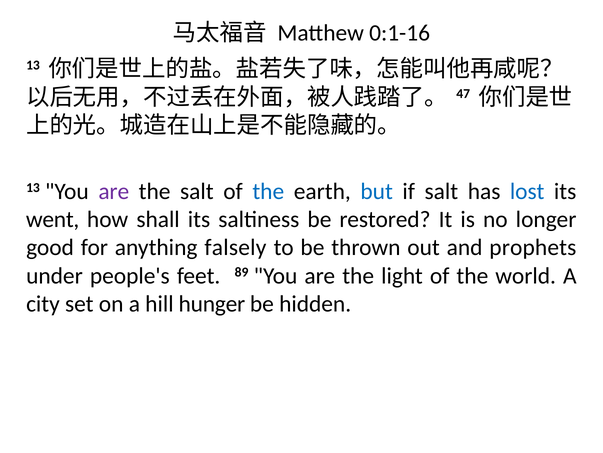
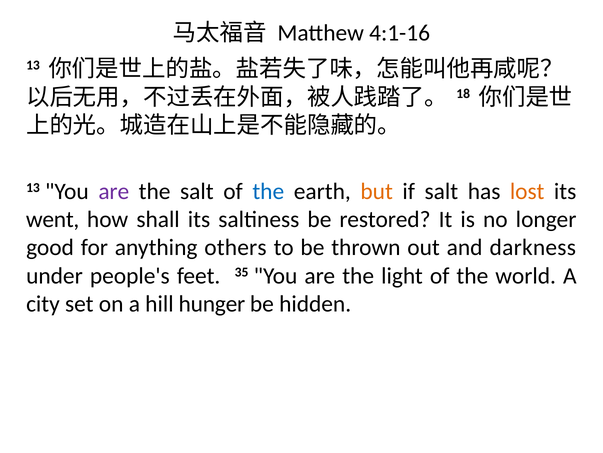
0:1-16: 0:1-16 -> 4:1-16
47: 47 -> 18
but colour: blue -> orange
lost colour: blue -> orange
falsely: falsely -> others
prophets: prophets -> darkness
89: 89 -> 35
